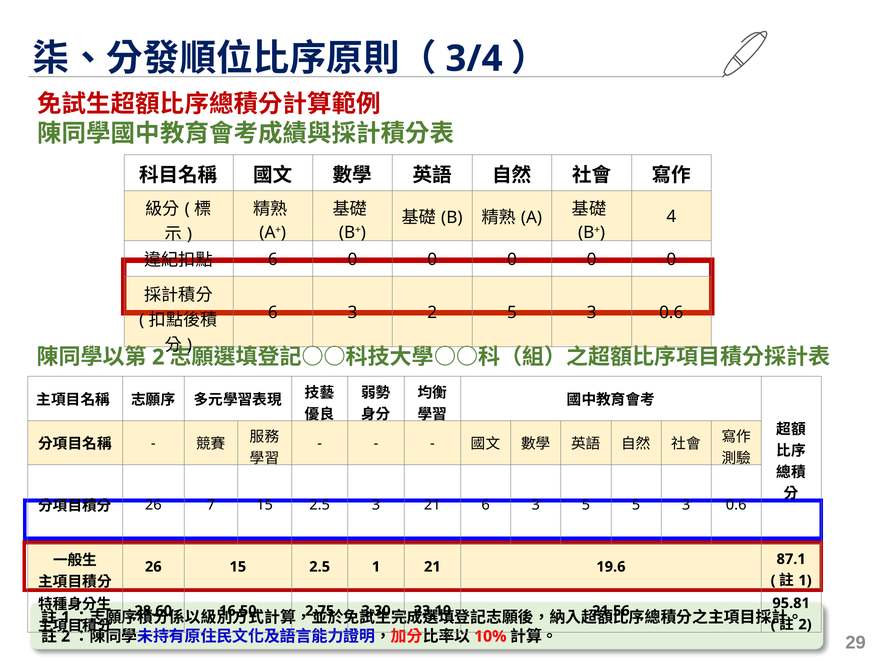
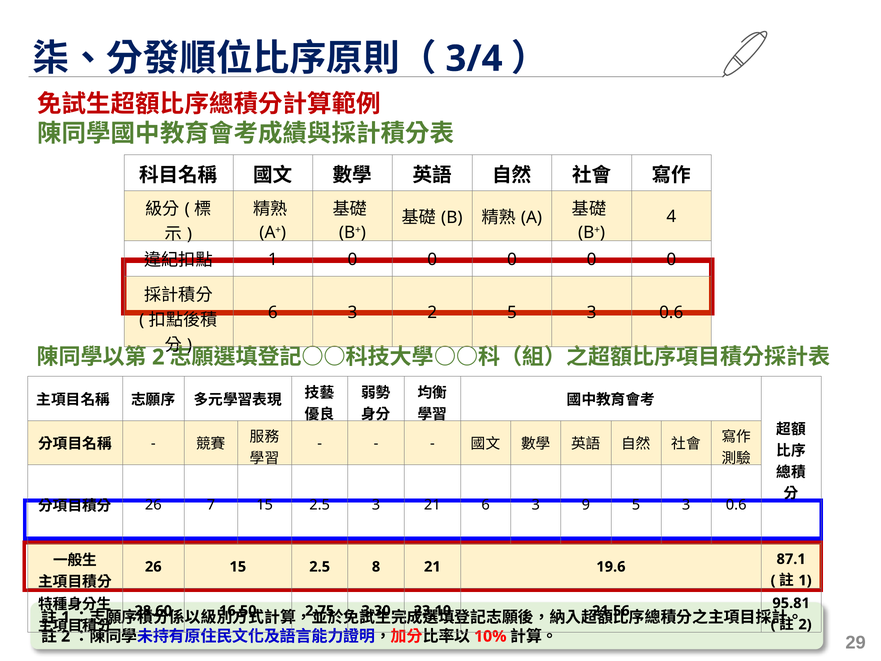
6 at (273, 259): 6 -> 1
3 5: 5 -> 9
2.5 1: 1 -> 8
